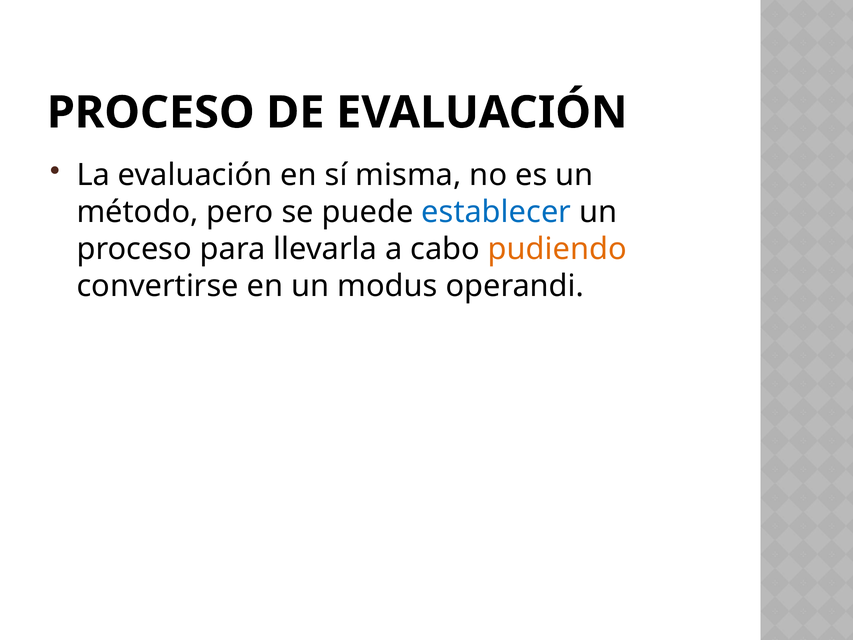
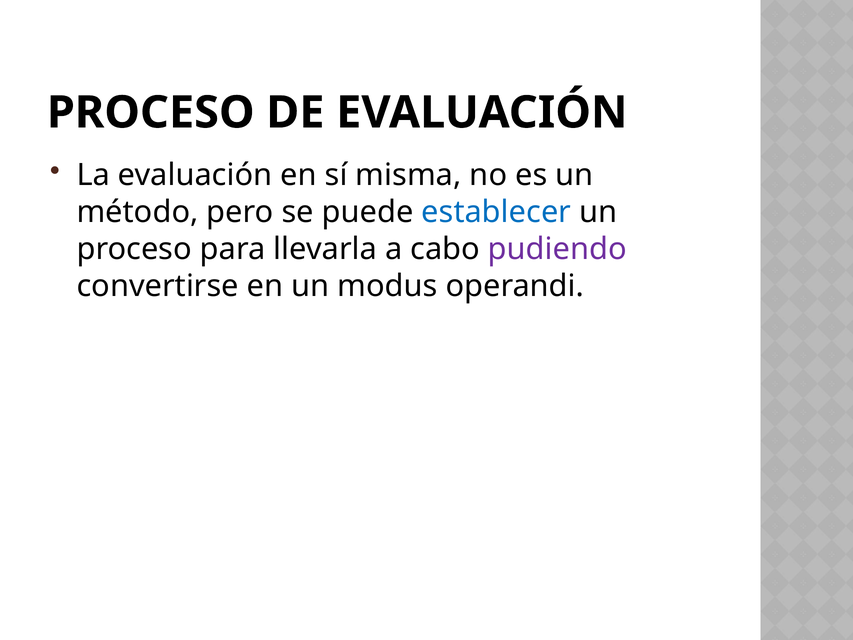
pudiendo colour: orange -> purple
